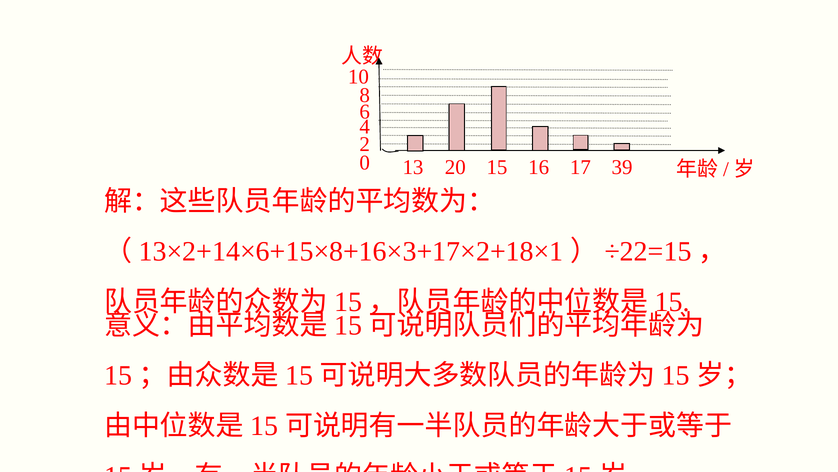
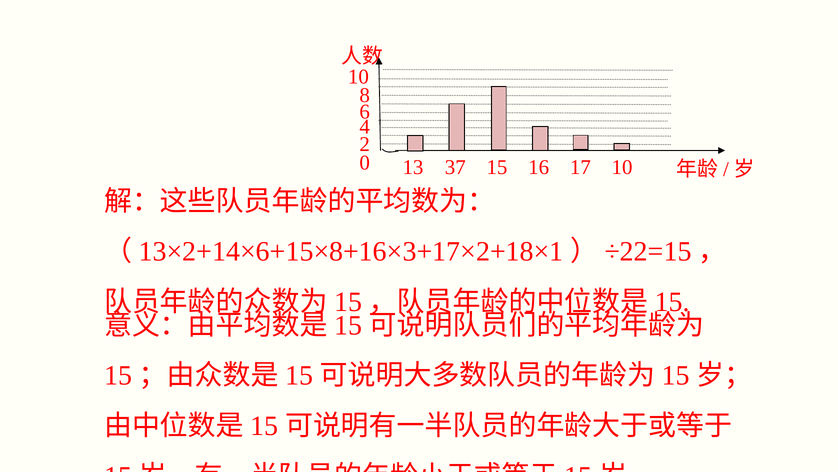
20: 20 -> 37
17 39: 39 -> 10
